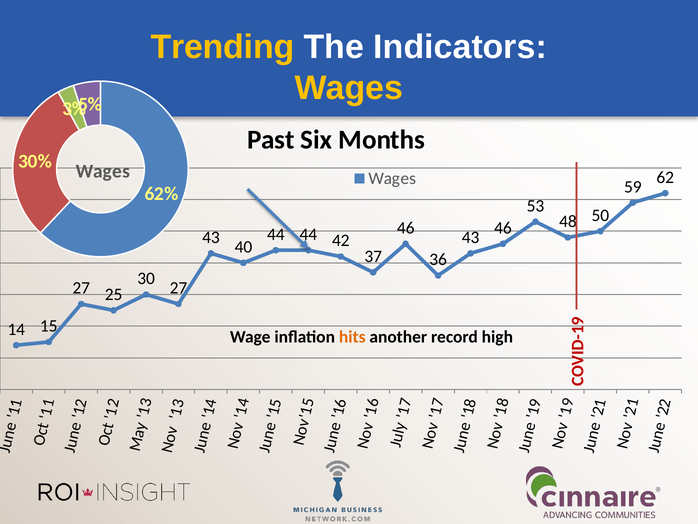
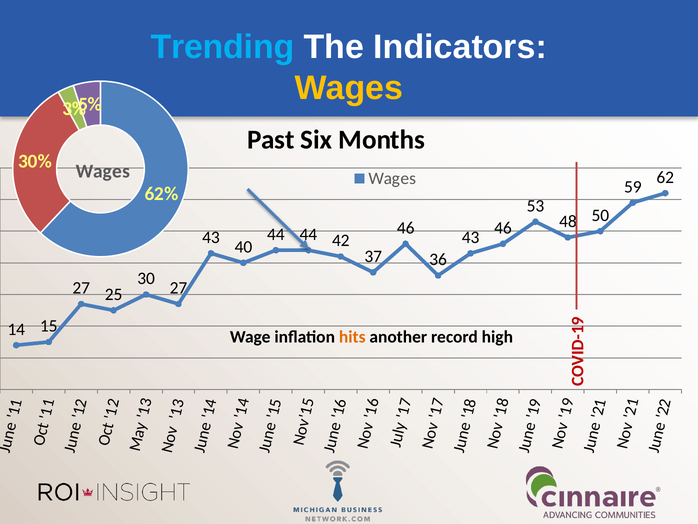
Trending colour: yellow -> light blue
